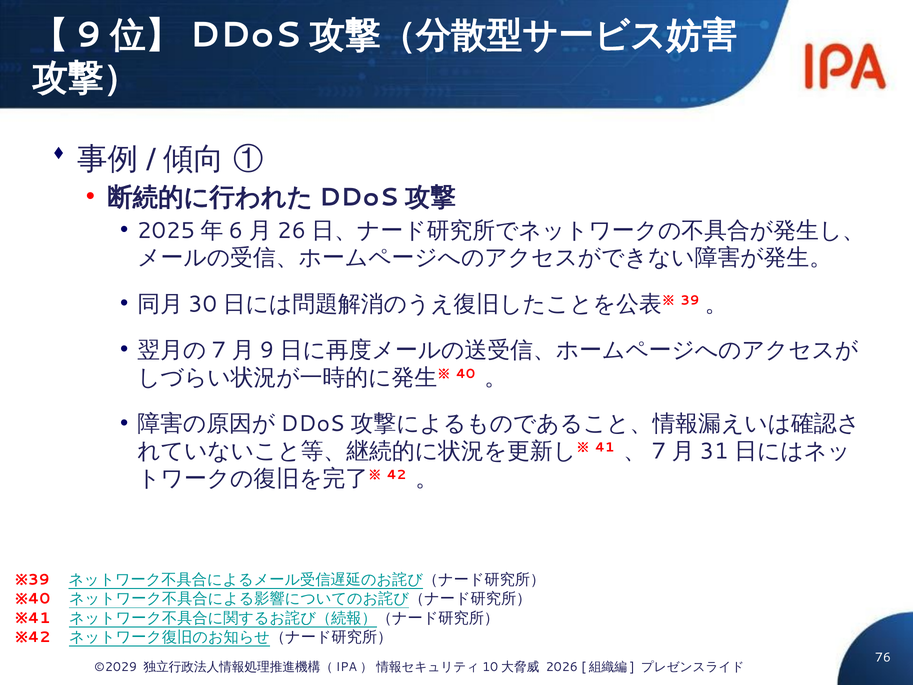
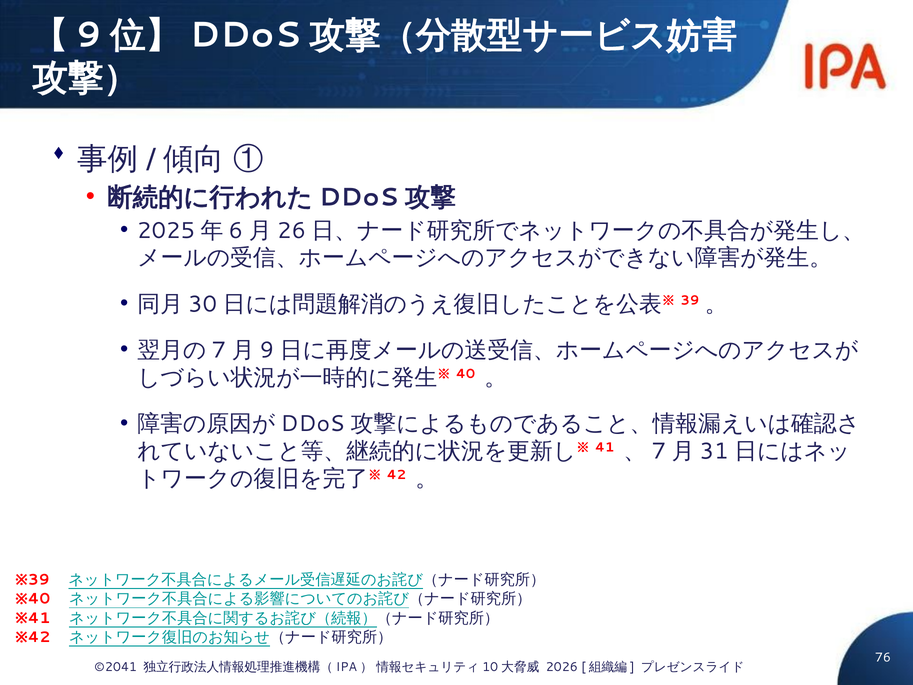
©2029: ©2029 -> ©2041
